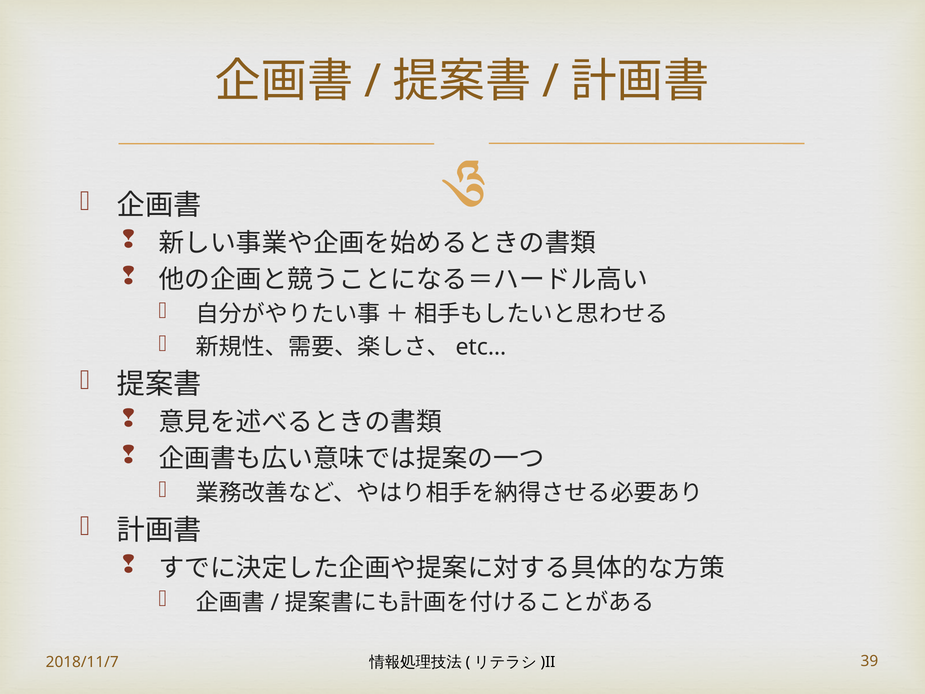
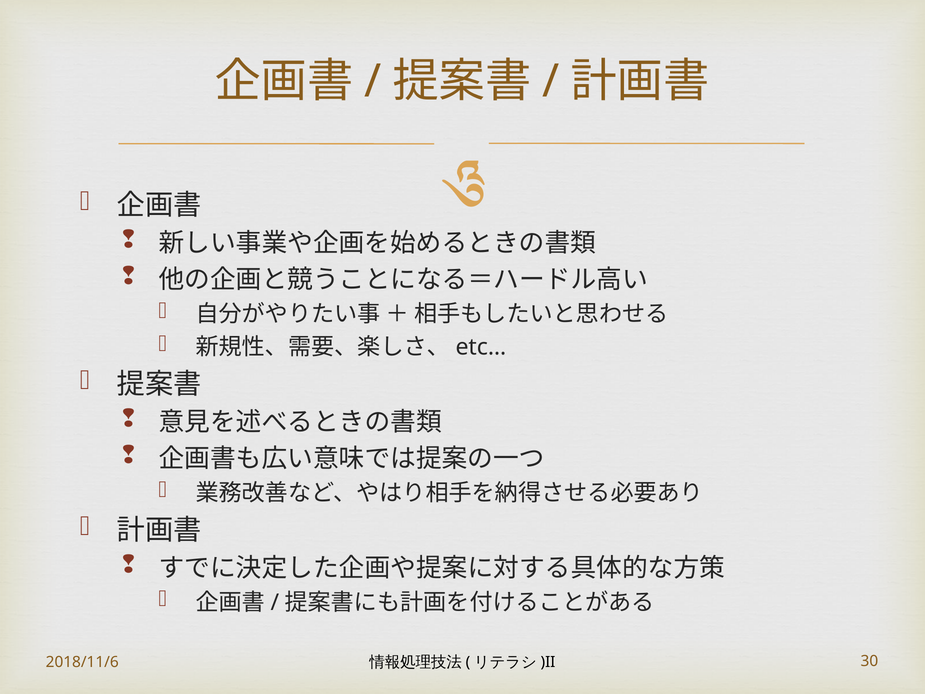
2018/11/7: 2018/11/7 -> 2018/11/6
39: 39 -> 30
